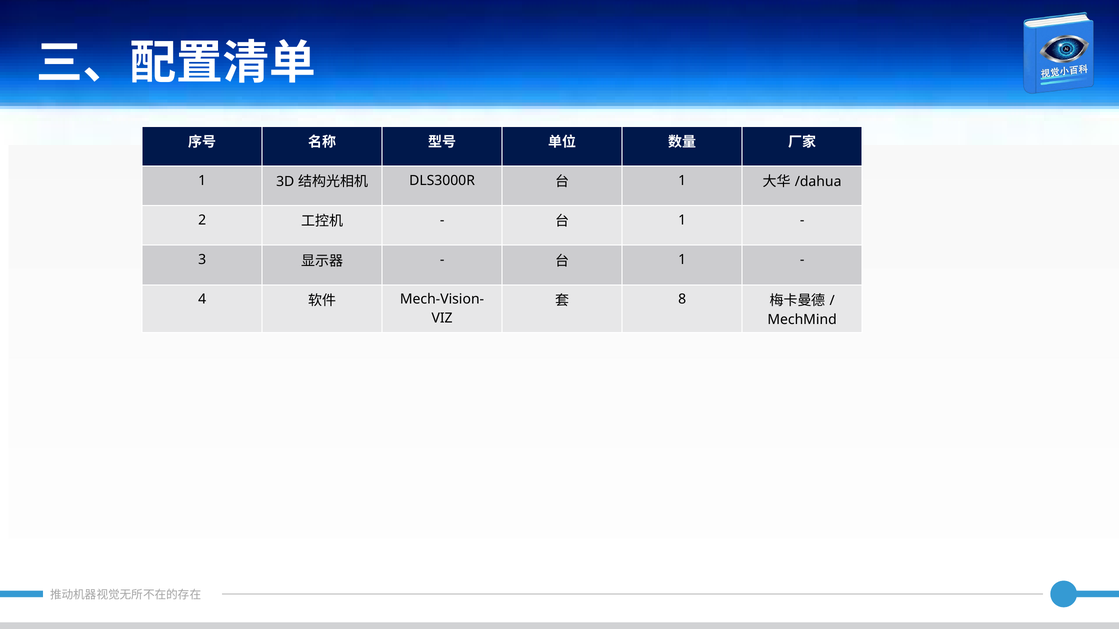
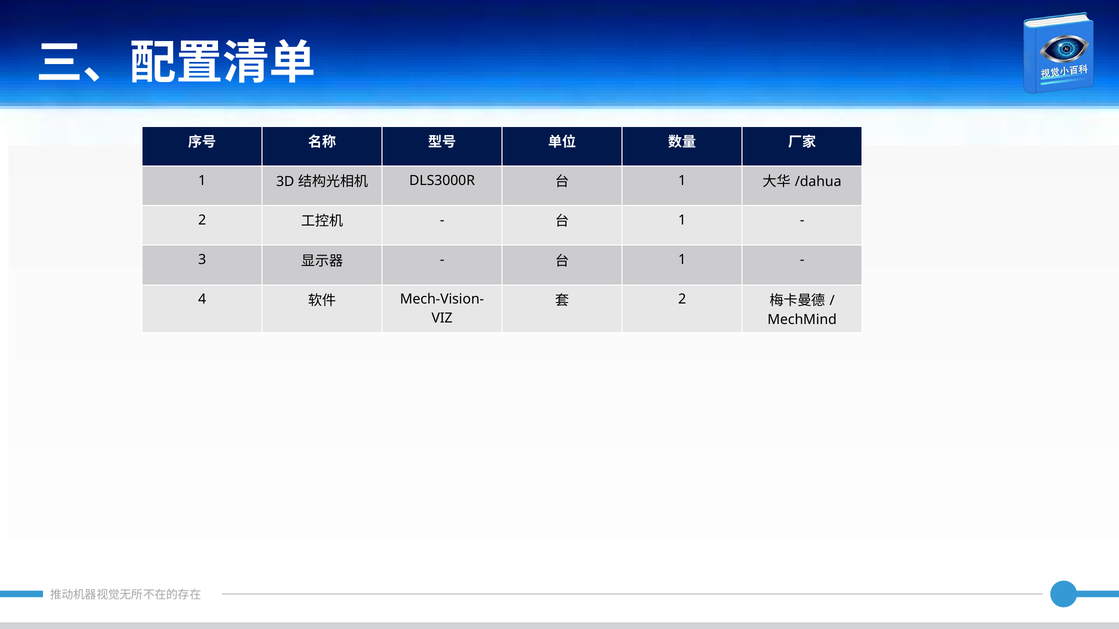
8 at (682, 300): 8 -> 2
